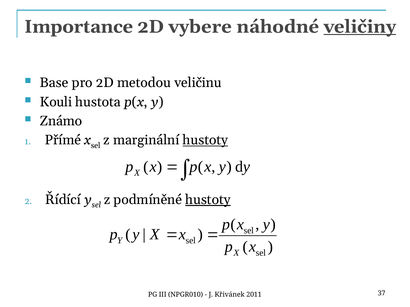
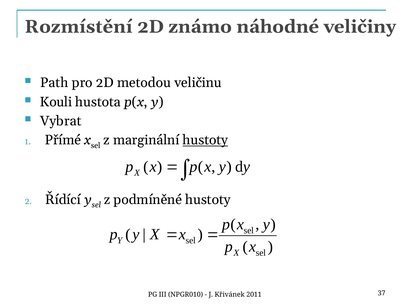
Importance: Importance -> Rozmístění
vybere: vybere -> známo
veličiny underline: present -> none
Base: Base -> Path
Známo: Známo -> Vybrat
hustoty at (208, 200) underline: present -> none
